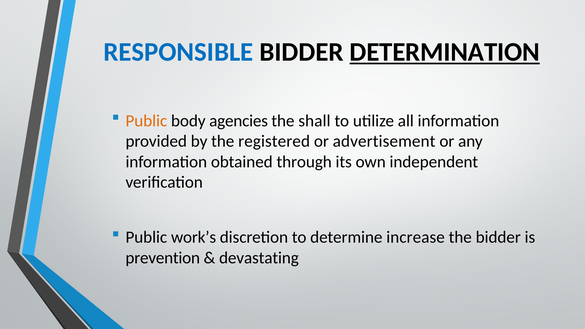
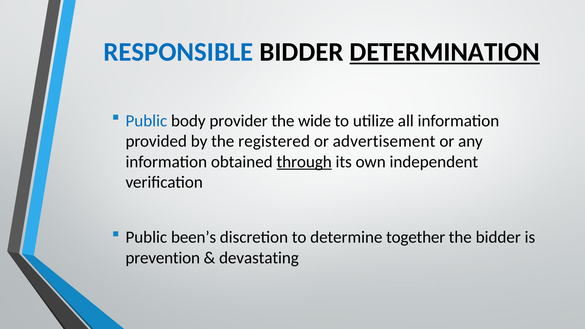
Public at (146, 121) colour: orange -> blue
agencies: agencies -> provider
shall: shall -> wide
through underline: none -> present
work’s: work’s -> been’s
increase: increase -> together
